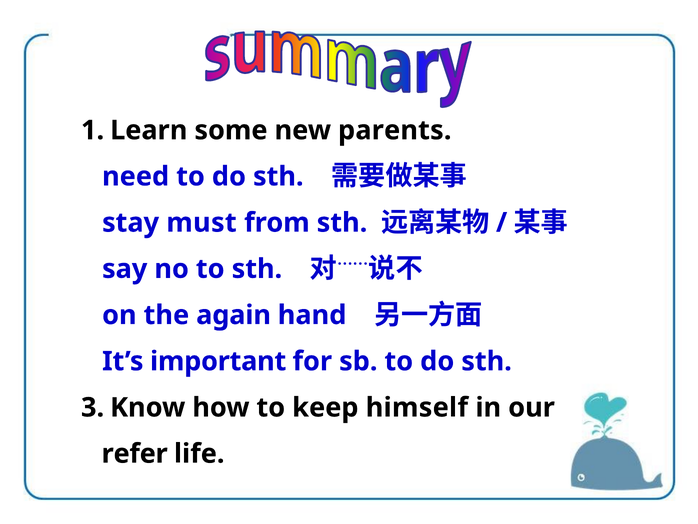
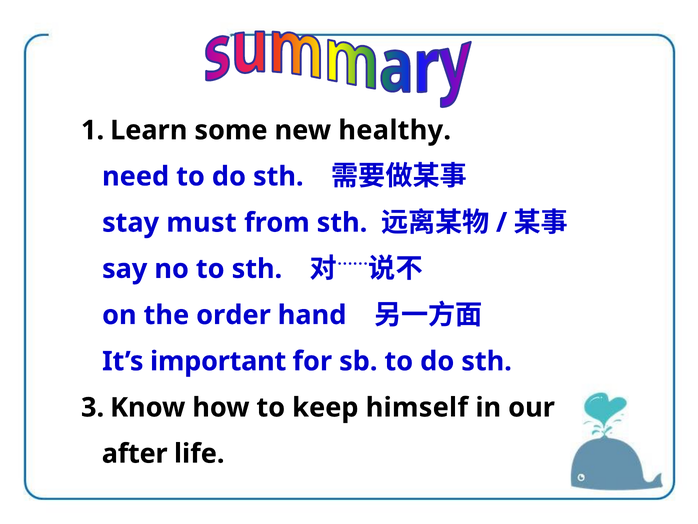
parents: parents -> healthy
again: again -> order
refer: refer -> after
